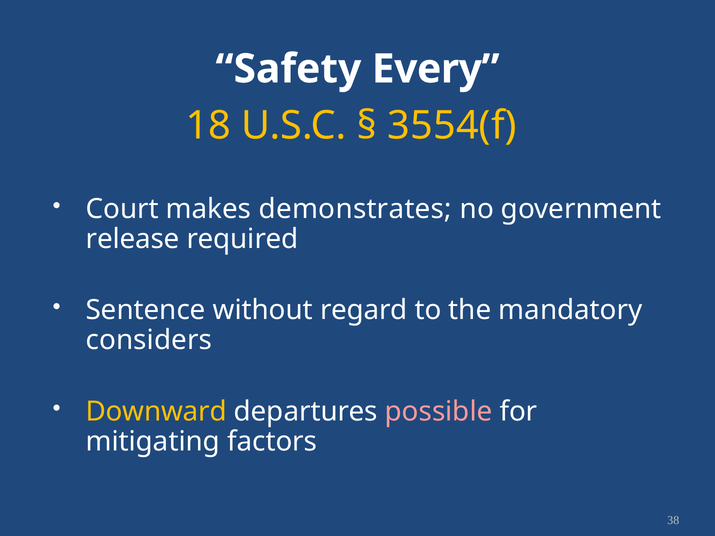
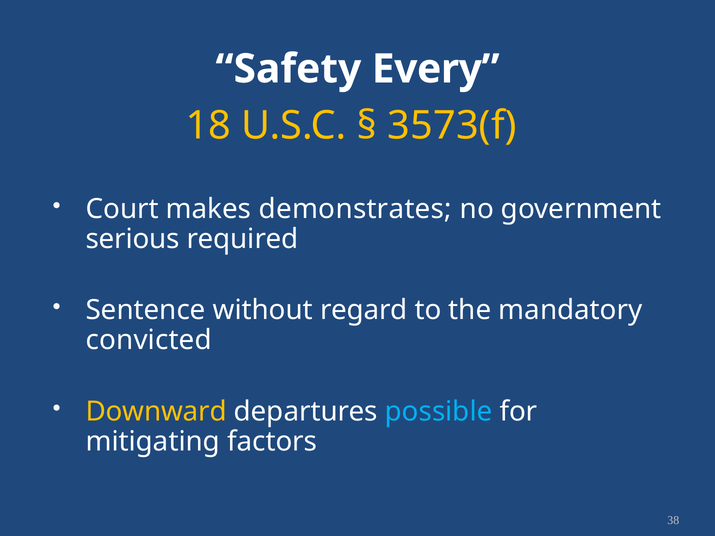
3554(f: 3554(f -> 3573(f
release: release -> serious
considers: considers -> convicted
possible colour: pink -> light blue
